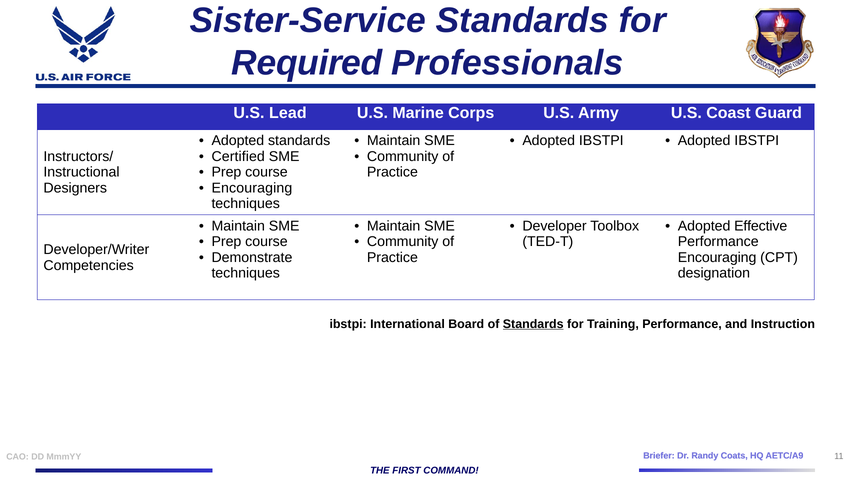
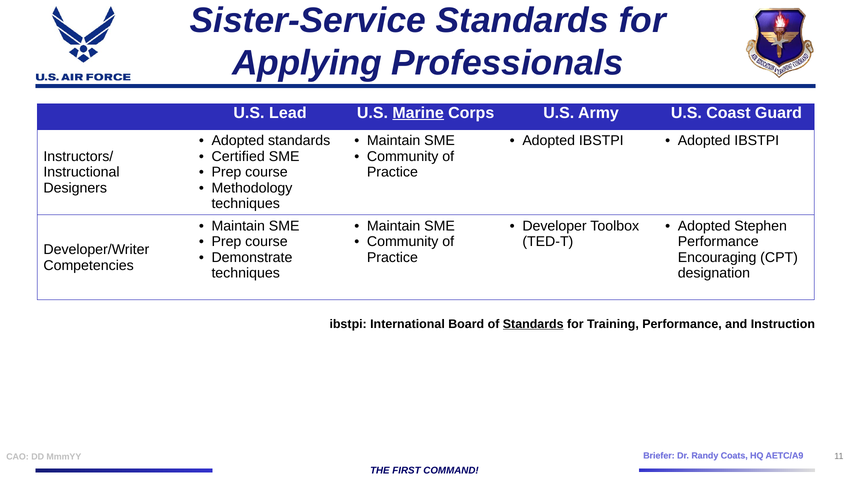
Required: Required -> Applying
Marine underline: none -> present
Encouraging at (252, 188): Encouraging -> Methodology
Effective: Effective -> Stephen
